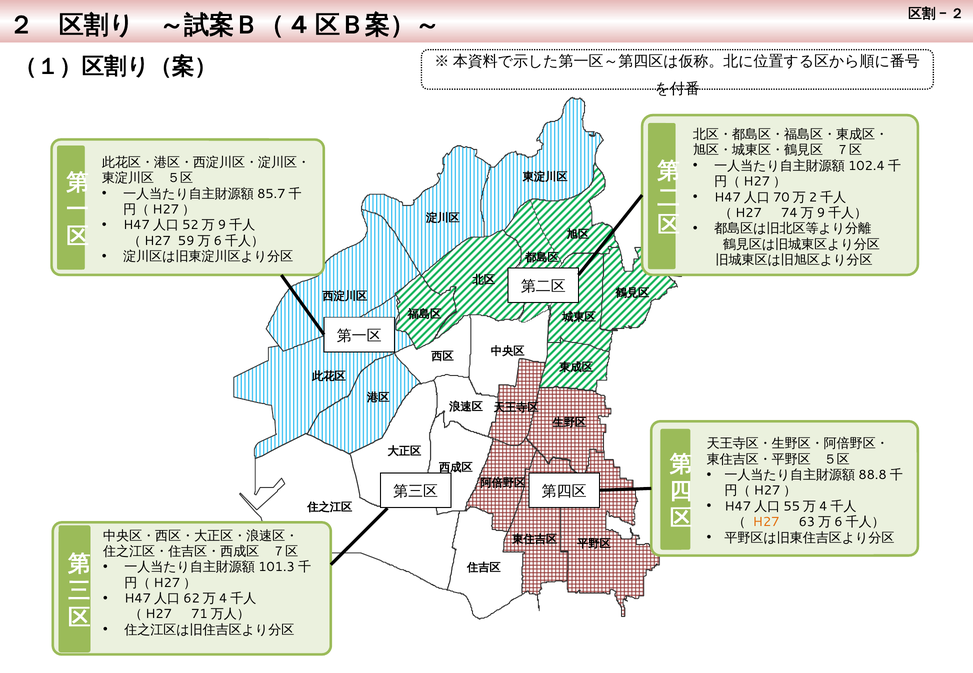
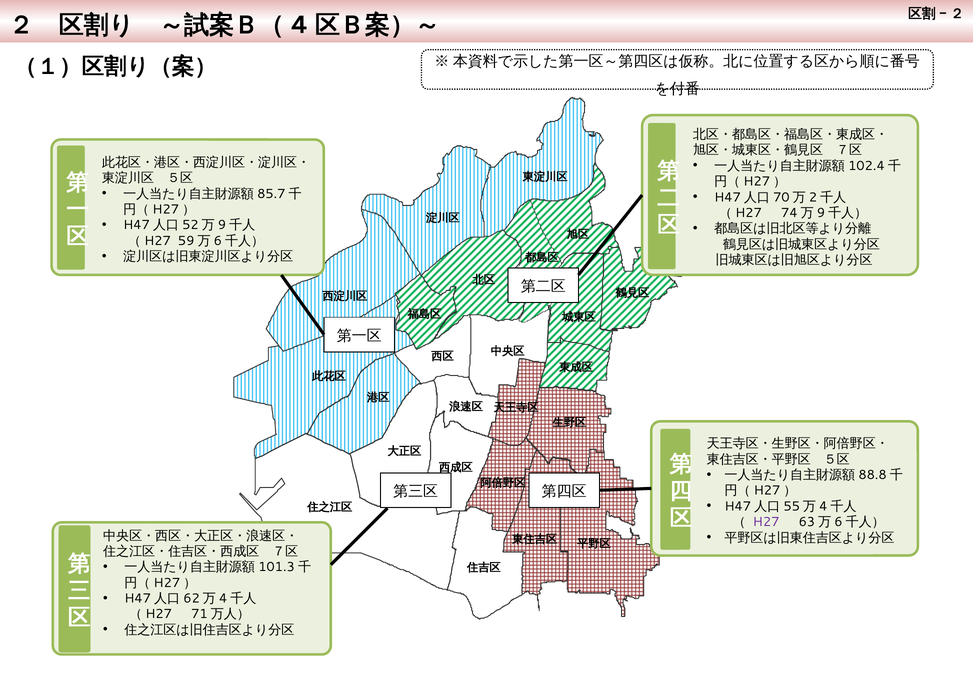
H27 colour: orange -> purple
